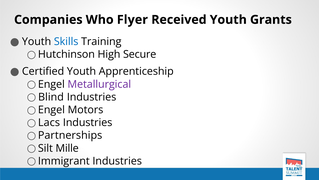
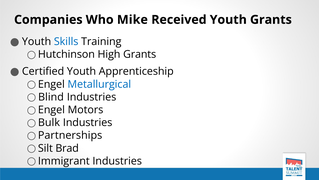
Flyer: Flyer -> Mike
High Secure: Secure -> Grants
Metallurgical colour: purple -> blue
Lacs: Lacs -> Bulk
Mille: Mille -> Brad
